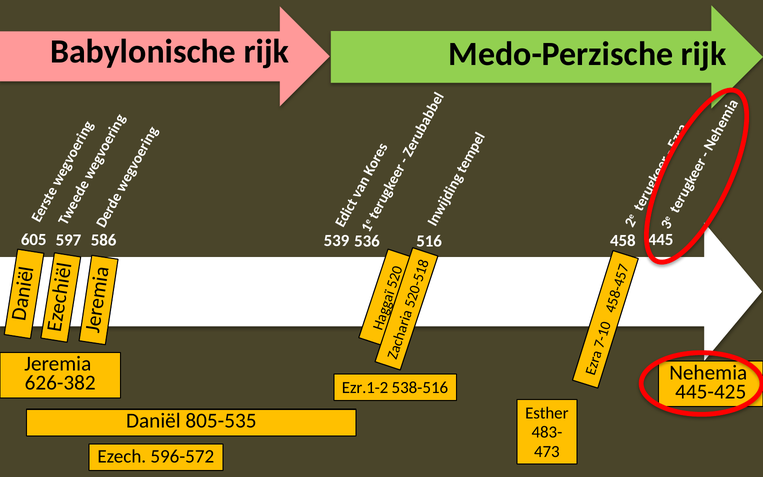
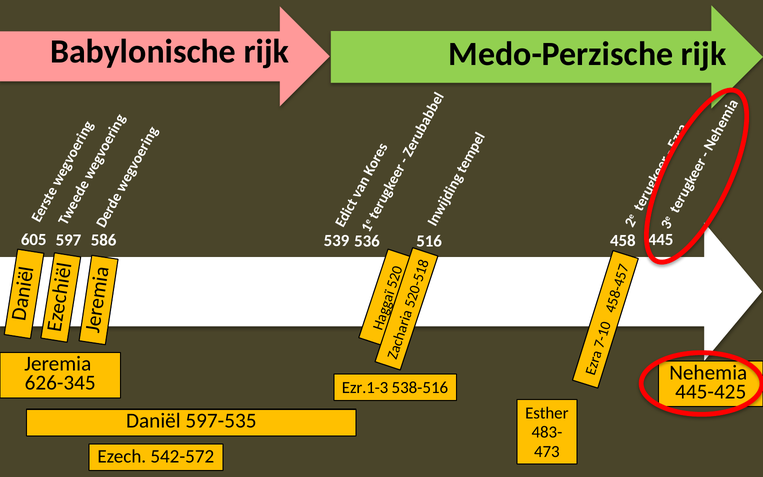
626-382: 626-382 -> 626-345
Ezr.1-2: Ezr.1-2 -> Ezr.1-3
805-535: 805-535 -> 597-535
596-572: 596-572 -> 542-572
